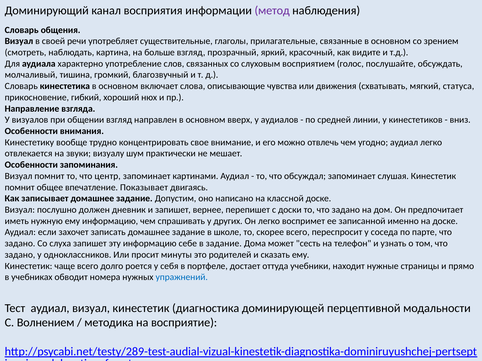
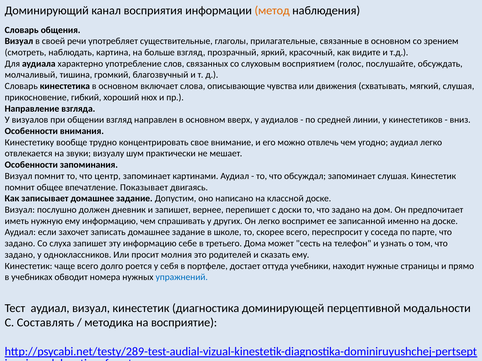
метод colour: purple -> orange
мягкий статуса: статуса -> слушая
в задание: задание -> третьего
минуты: минуты -> молния
Волнением: Волнением -> Составлять
